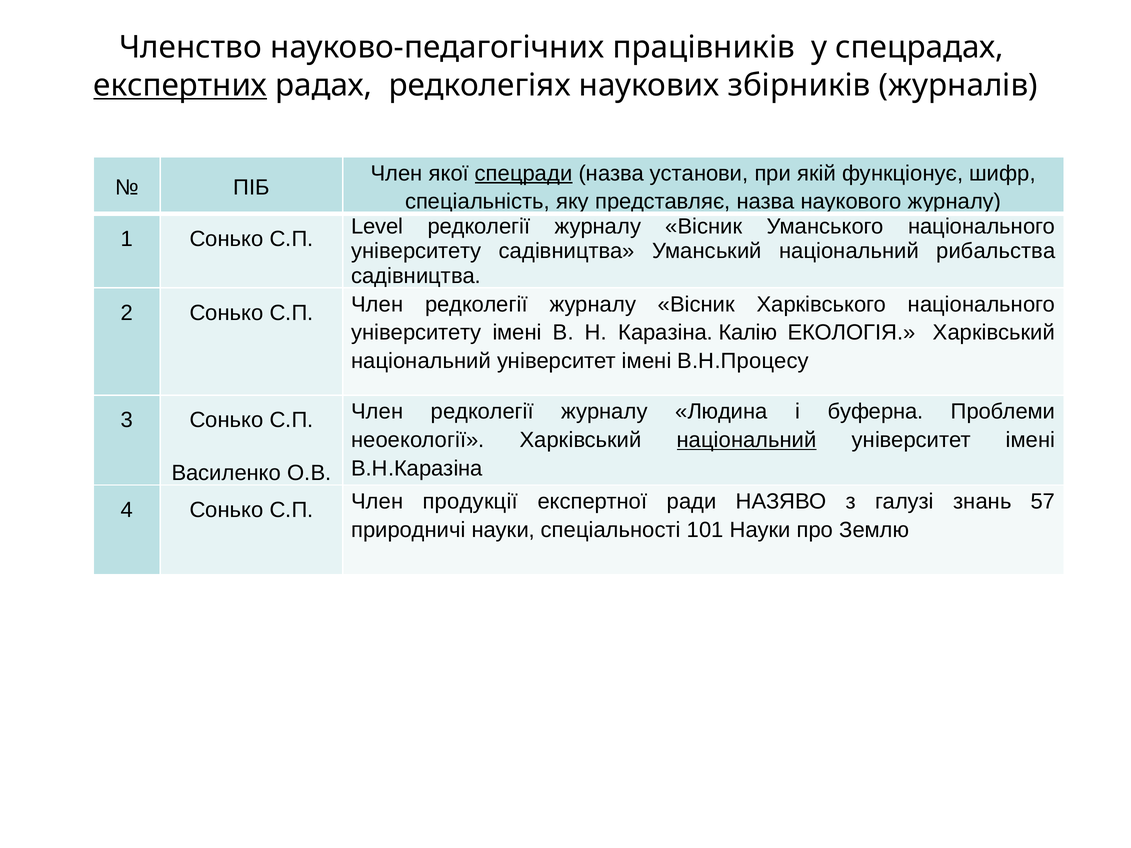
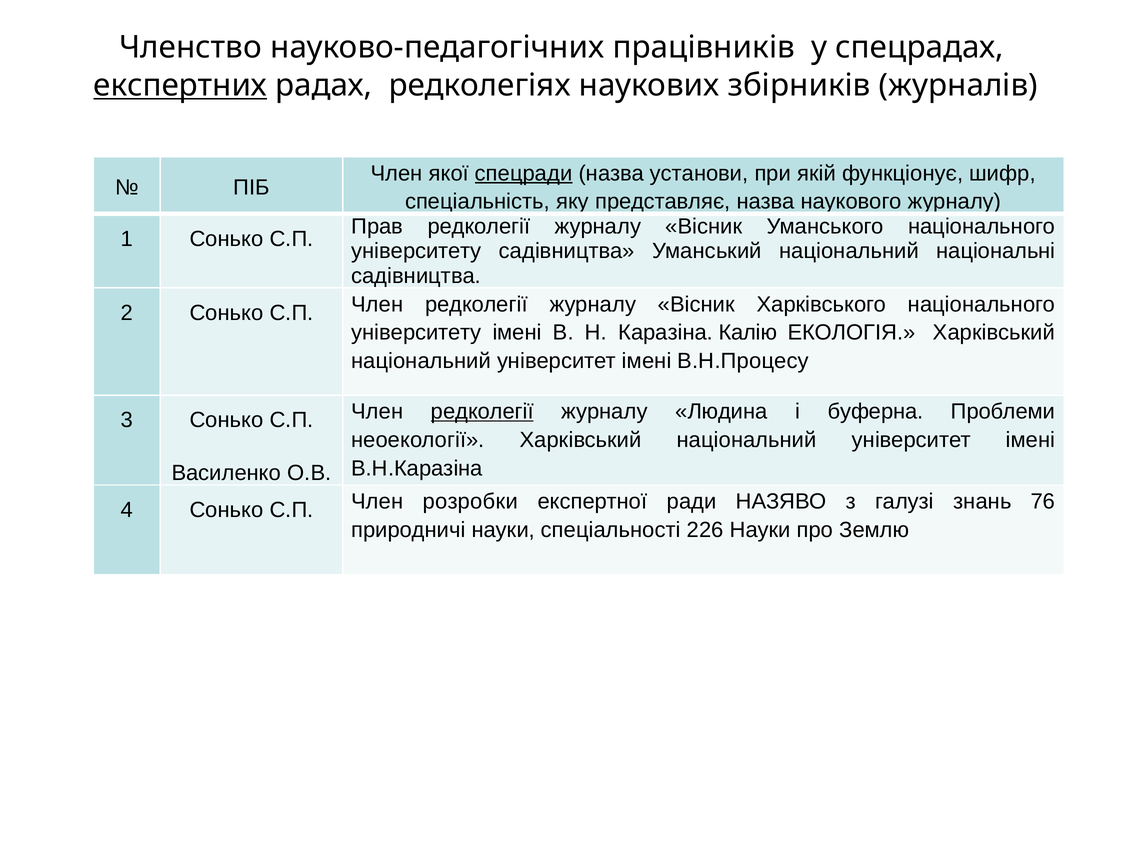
Level: Level -> Прав
рибальства: рибальства -> національні
редколегії at (482, 412) underline: none -> present
національний at (747, 440) underline: present -> none
продукції: продукції -> розробки
57: 57 -> 76
101: 101 -> 226
